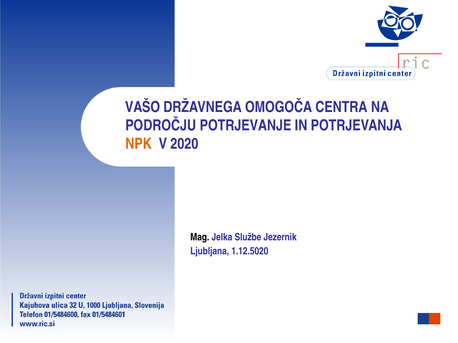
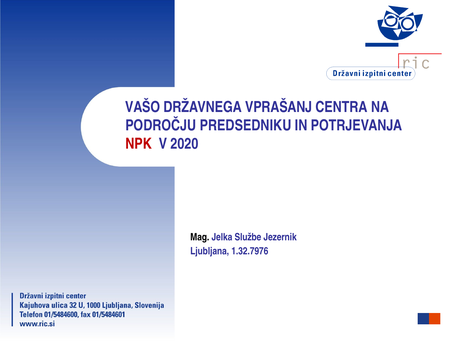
OMOGOČA: OMOGOČA -> VPRAŠANJ
POTRJEVANJE: POTRJEVANJE -> PREDSEDNIKU
NPK colour: orange -> red
1.12.5020: 1.12.5020 -> 1.32.7976
